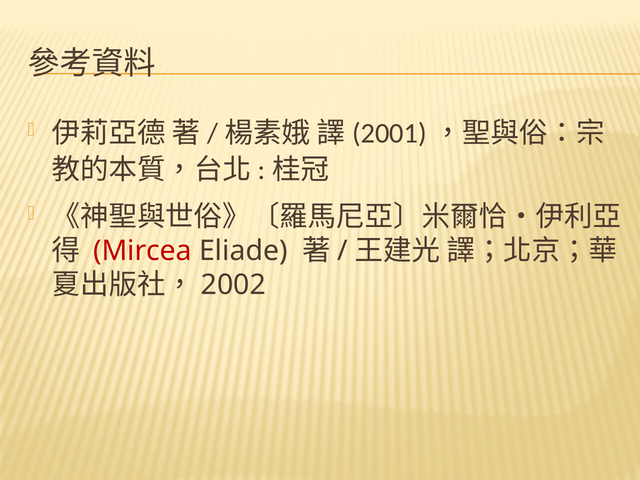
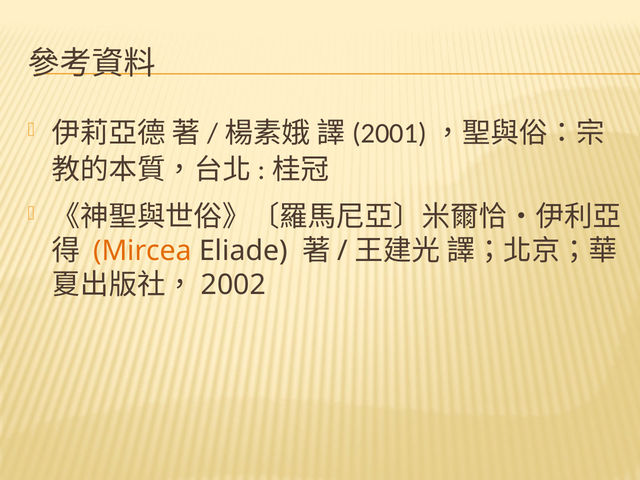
Mircea colour: red -> orange
